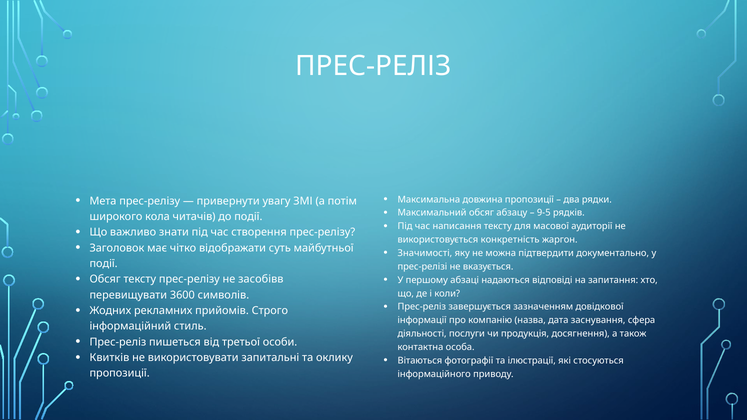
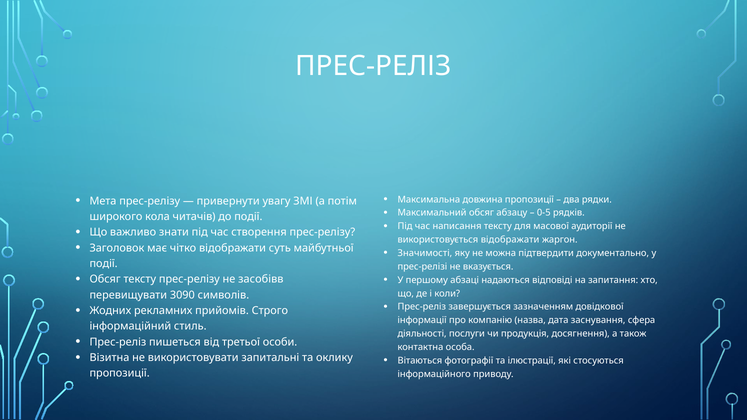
9-5: 9-5 -> 0-5
використовується конкретність: конкретність -> відображати
3600: 3600 -> 3090
Квитків: Квитків -> Візитна
